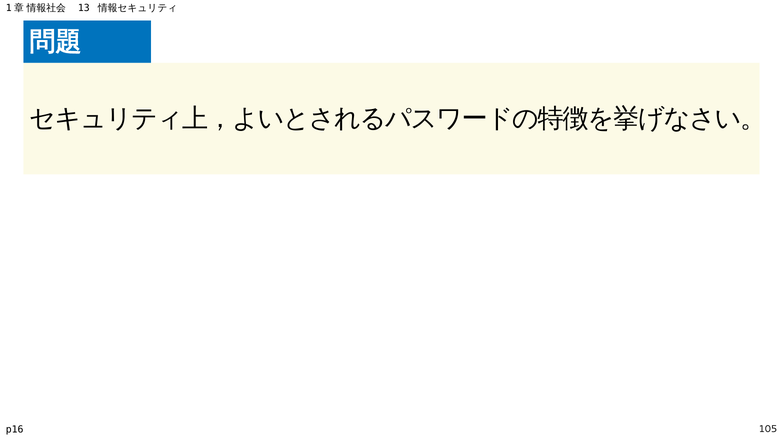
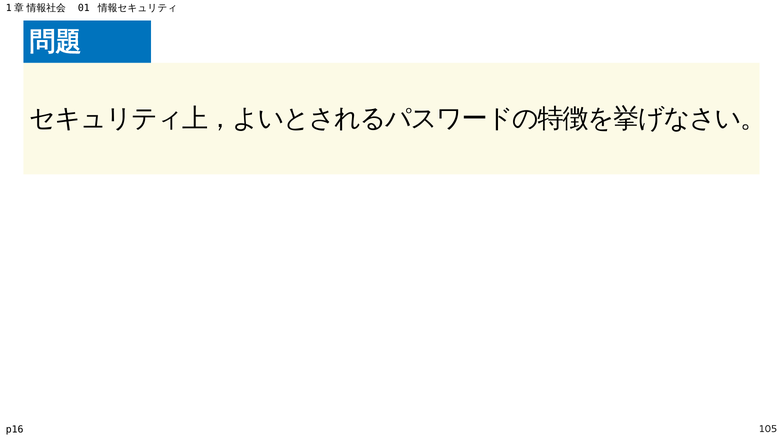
13: 13 -> 01
